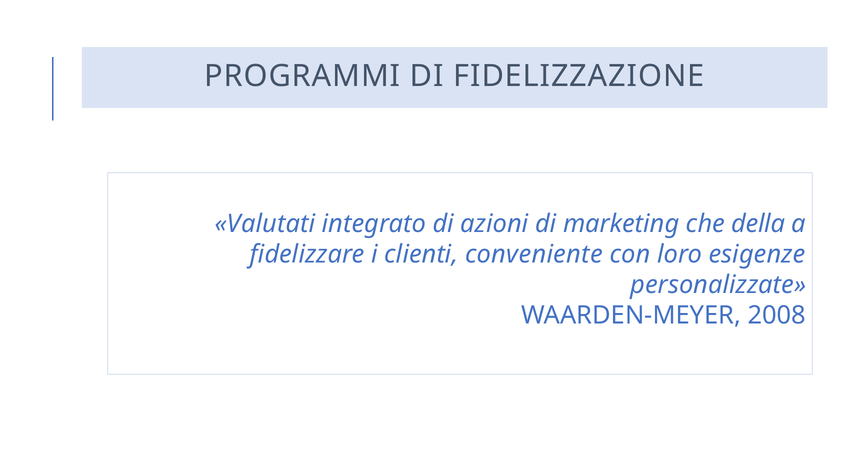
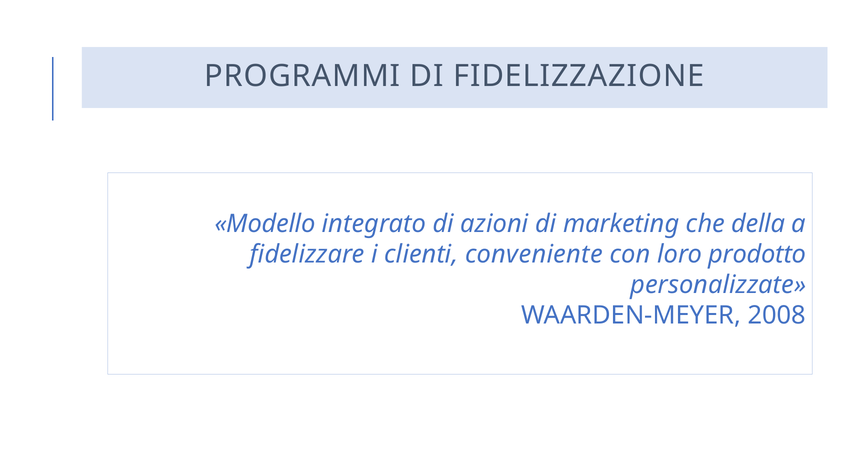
Valutati: Valutati -> Modello
esigenze: esigenze -> prodotto
